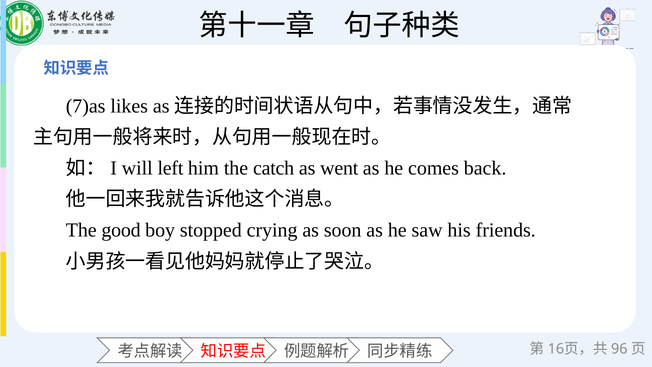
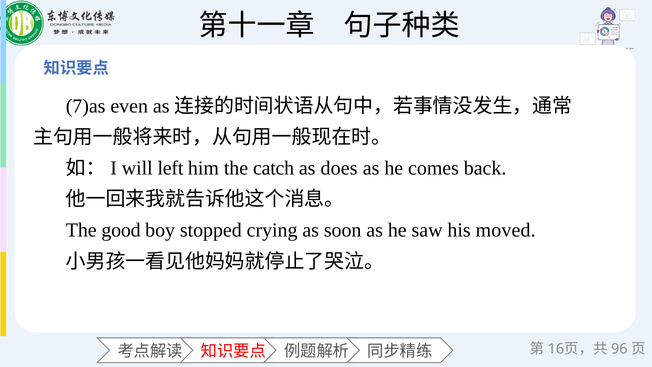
likes: likes -> even
went: went -> does
friends: friends -> moved
